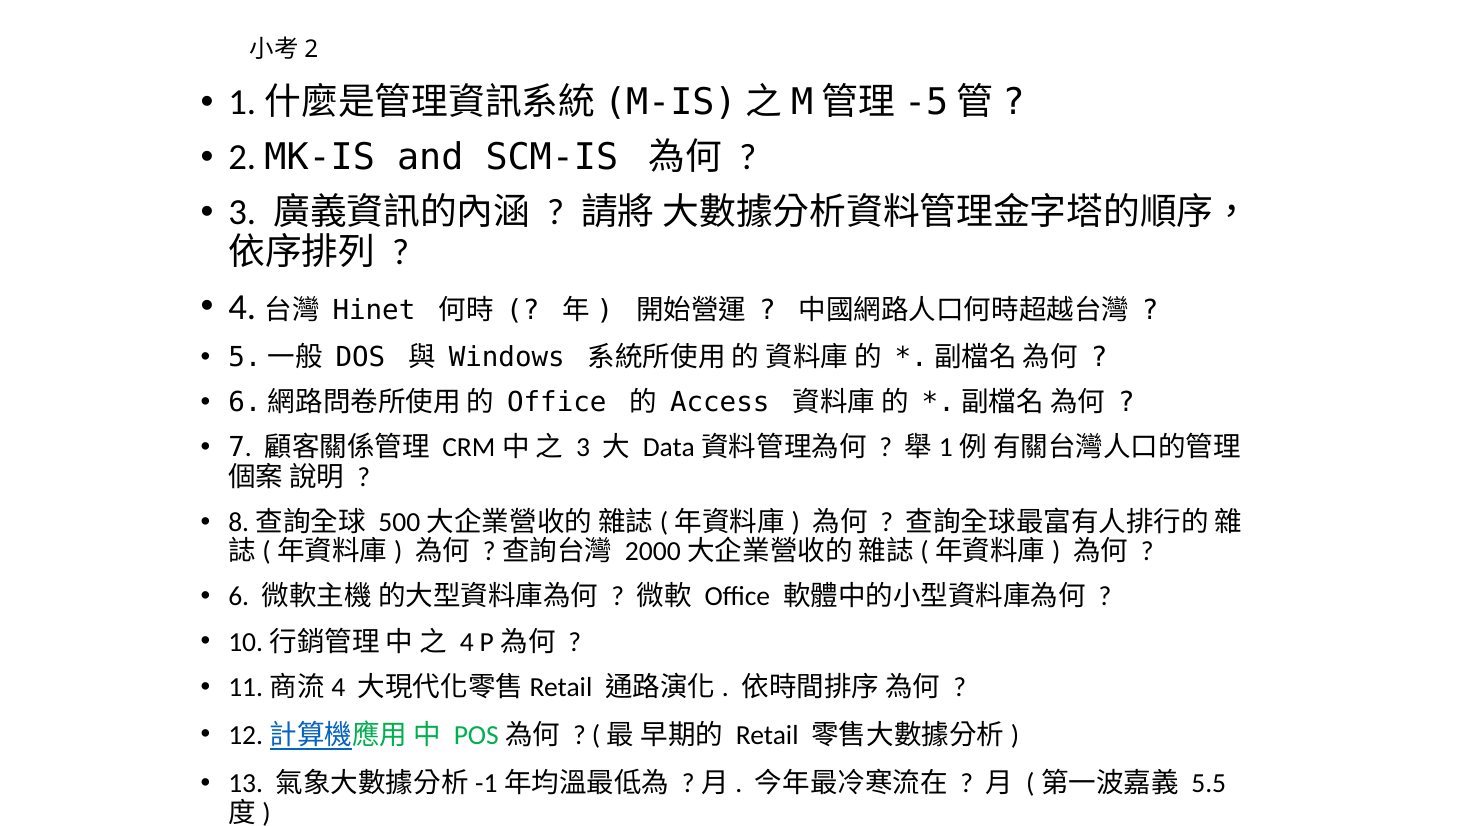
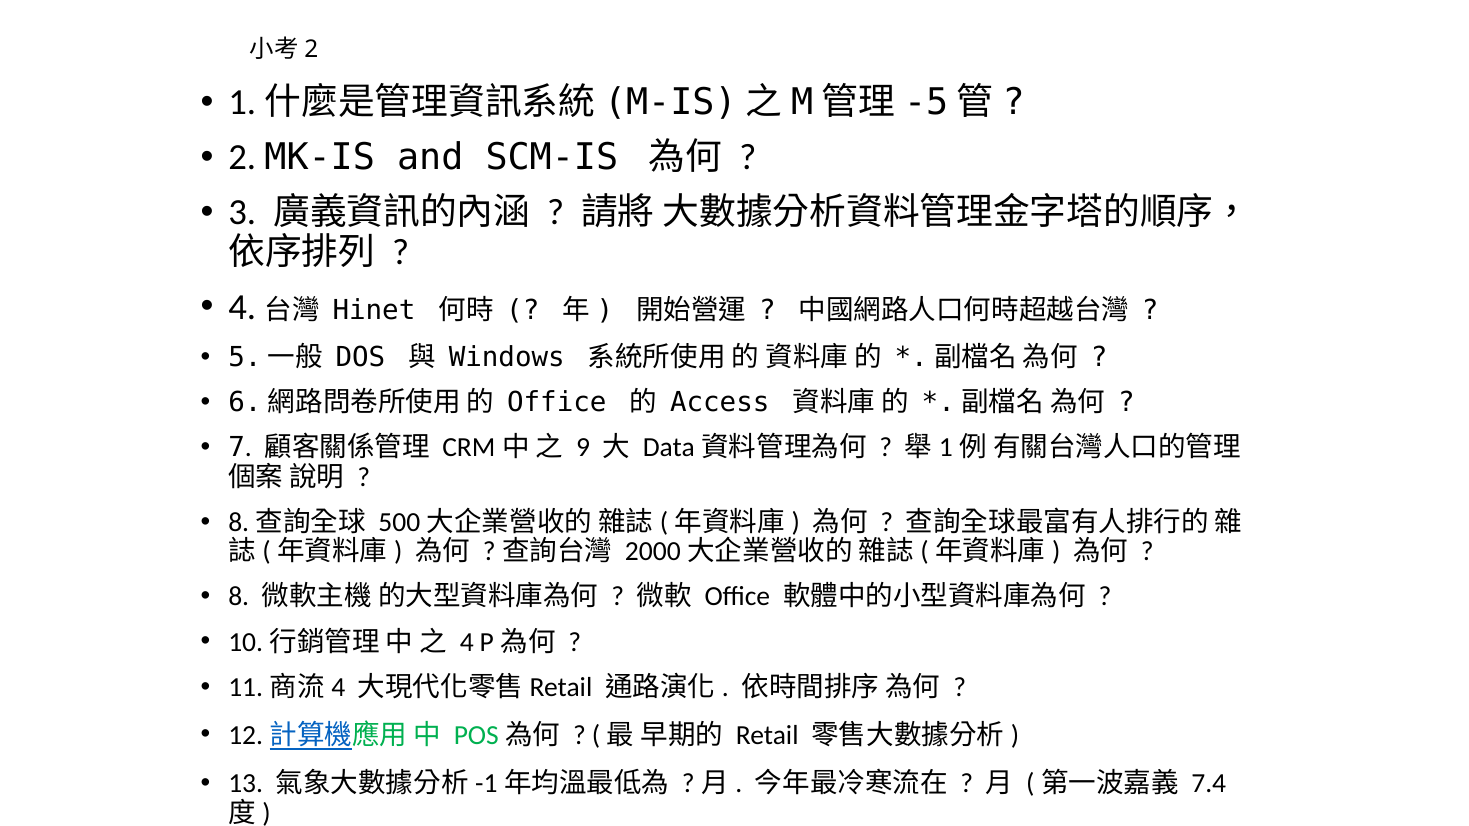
3 at (583, 447): 3 -> 9
6: 6 -> 8
5.5: 5.5 -> 7.4
